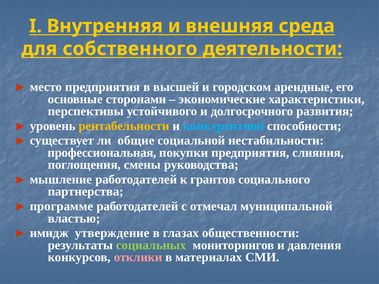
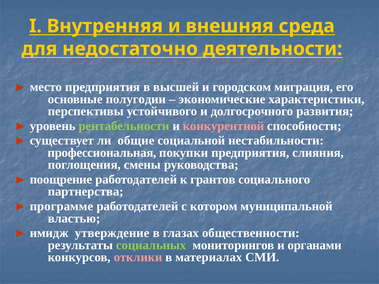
собственного: собственного -> недостаточно
арендные: арендные -> миграция
сторонами: сторонами -> полугодии
рентабельности colour: yellow -> light green
конкурентной colour: light blue -> pink
мышление: мышление -> поощрение
отмечал: отмечал -> котором
давления: давления -> органами
